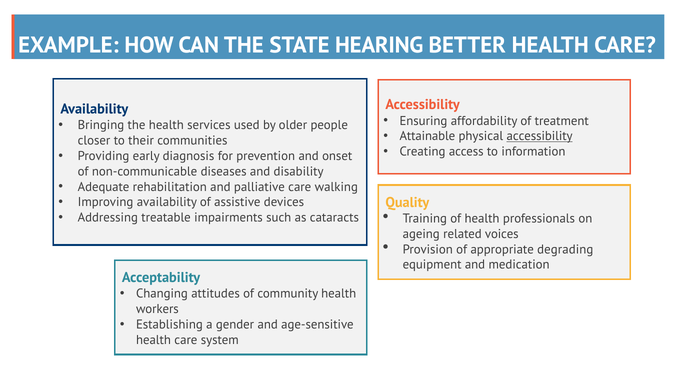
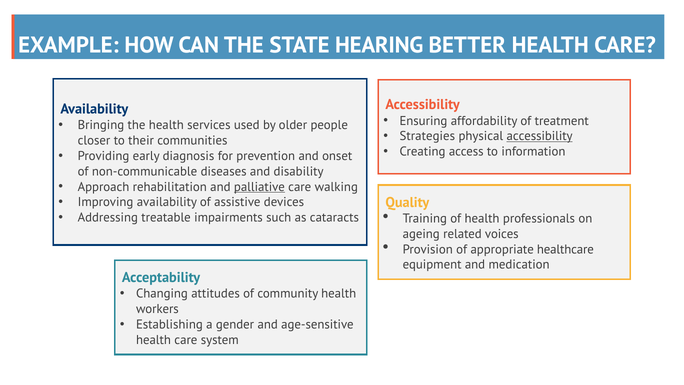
Attainable: Attainable -> Strategies
Adequate: Adequate -> Approach
palliative underline: none -> present
degrading: degrading -> healthcare
